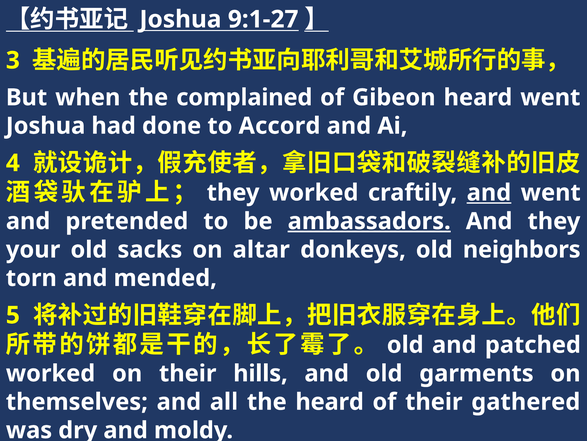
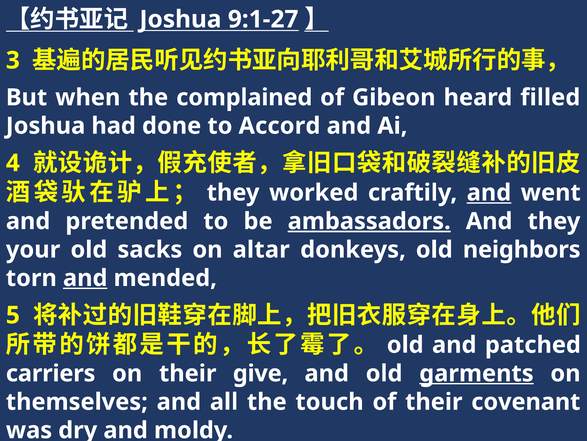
heard went: went -> filled
and at (85, 278) underline: none -> present
worked at (51, 373): worked -> carriers
hills: hills -> give
garments underline: none -> present
the heard: heard -> touch
gathered: gathered -> covenant
